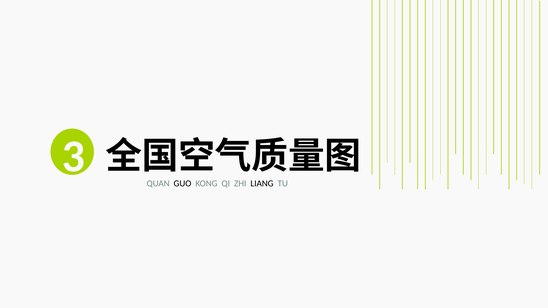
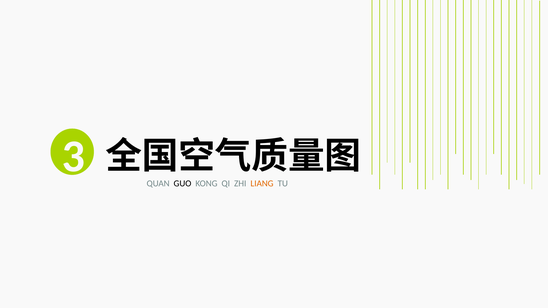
LIANG colour: black -> orange
